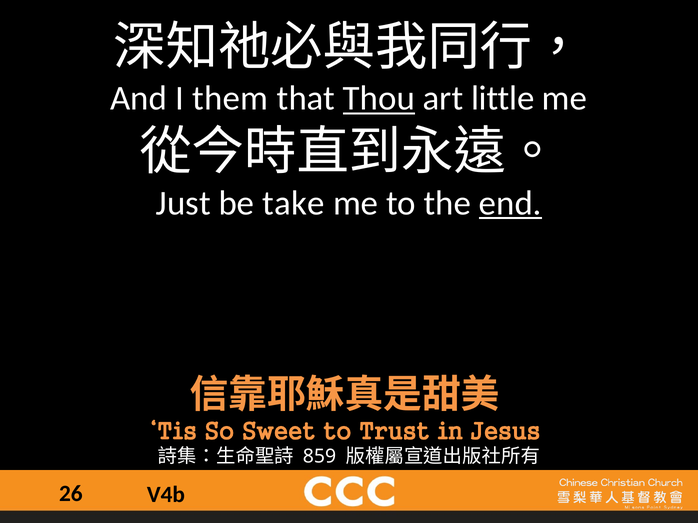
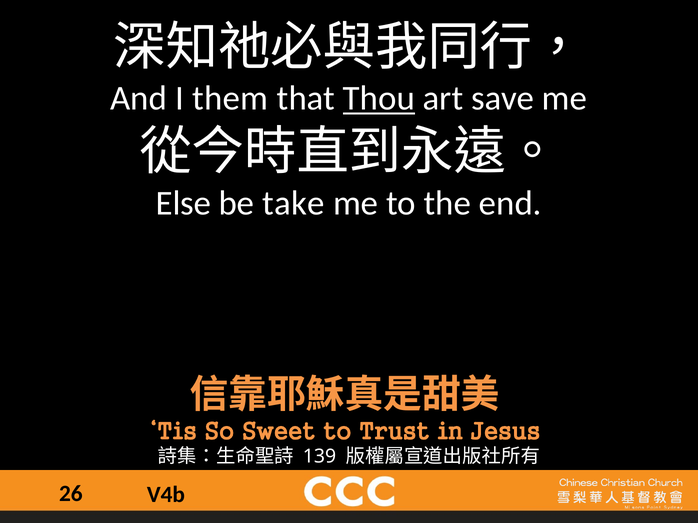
little: little -> save
Just: Just -> Else
end underline: present -> none
859: 859 -> 139
